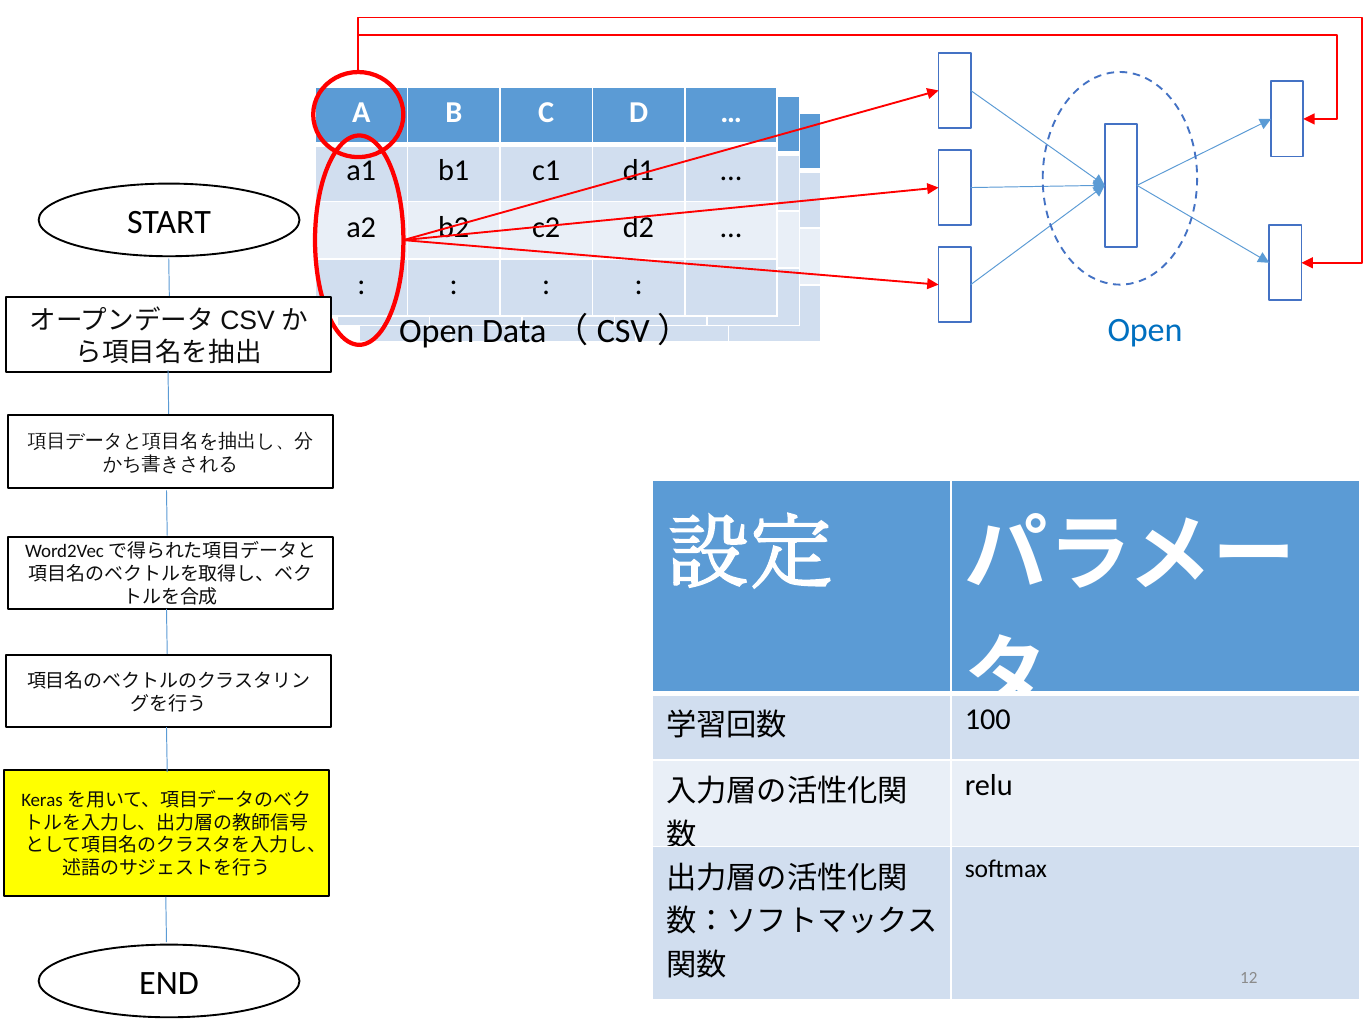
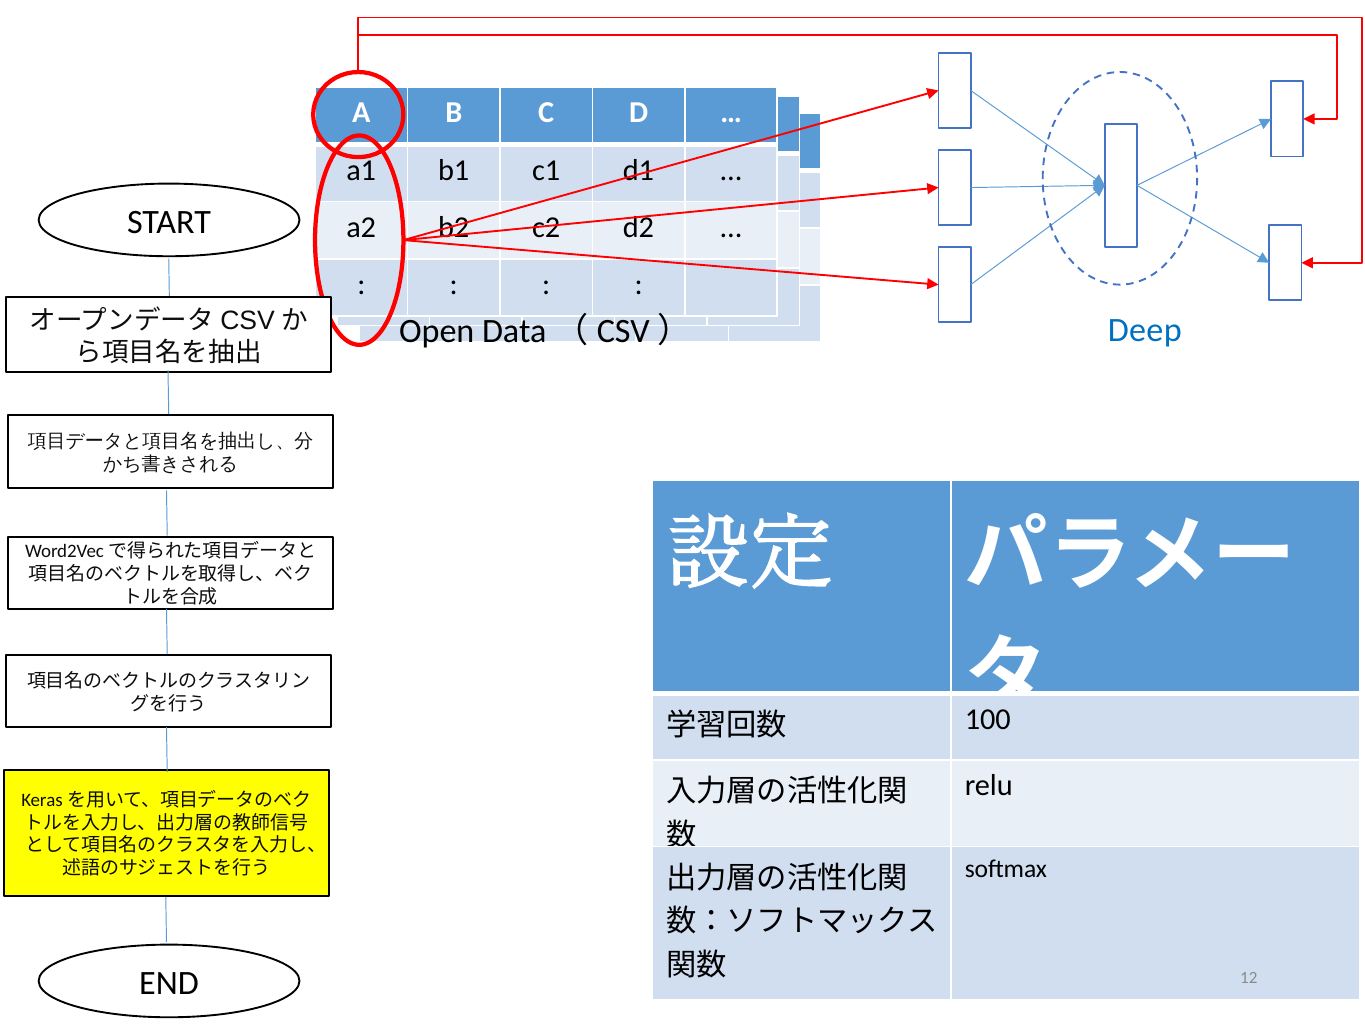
Open at (1145, 330): Open -> Deep
